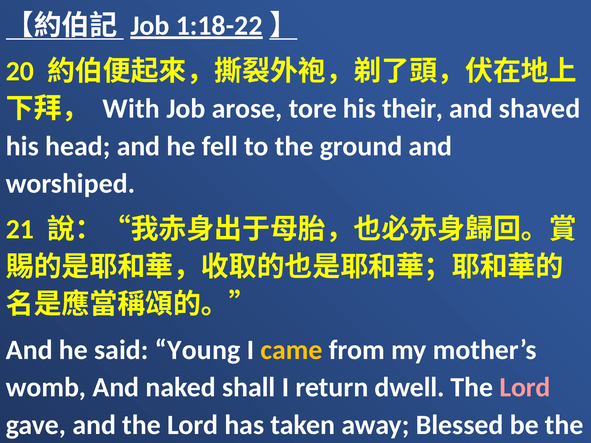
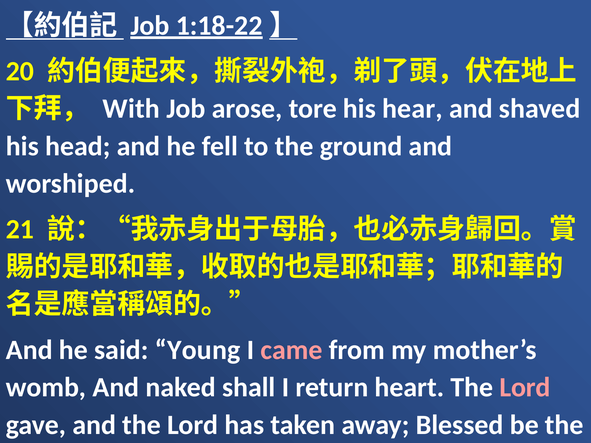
their: their -> hear
came colour: yellow -> pink
dwell: dwell -> heart
